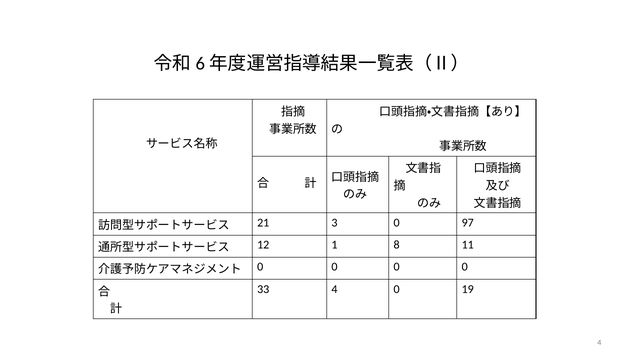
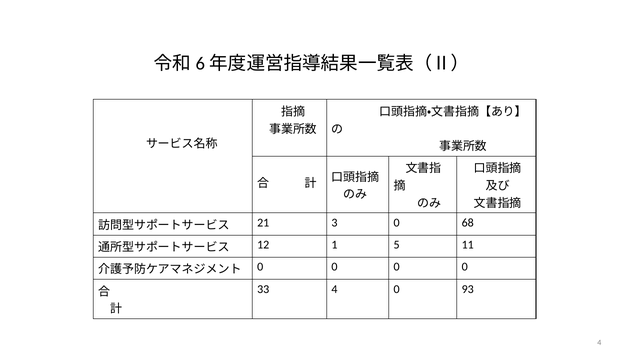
97: 97 -> 68
8: 8 -> 5
19: 19 -> 93
